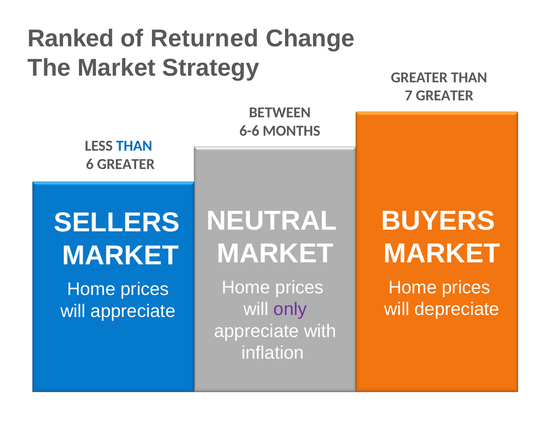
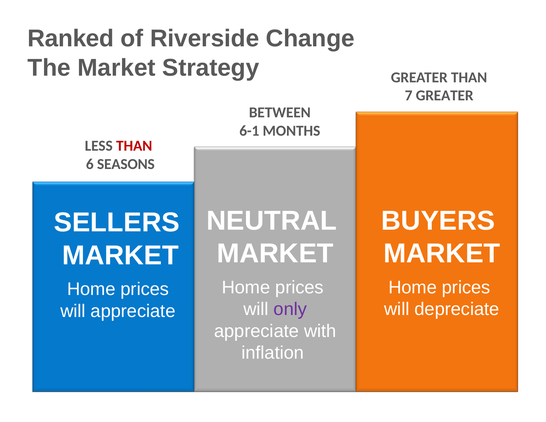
Returned: Returned -> Riverside
6-6: 6-6 -> 6-1
THAN at (134, 146) colour: blue -> red
6 GREATER: GREATER -> SEASONS
